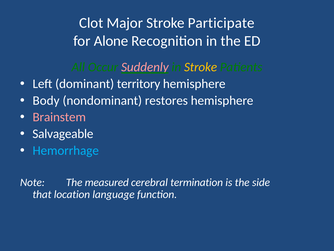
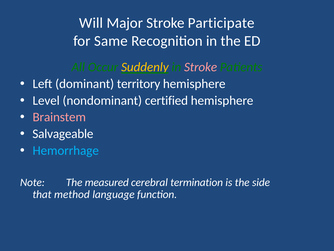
Clot: Clot -> Will
Alone: Alone -> Same
Suddenly colour: pink -> yellow
Stroke at (201, 67) colour: yellow -> pink
Body: Body -> Level
restores: restores -> certified
location: location -> method
